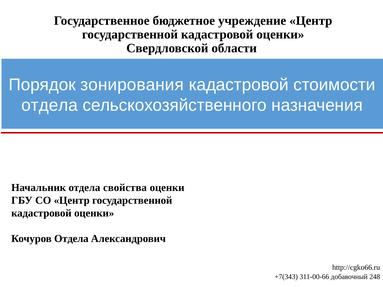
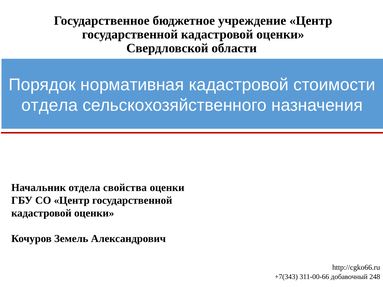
зонирования: зонирования -> нормативная
Кочуров Отдела: Отдела -> Земель
